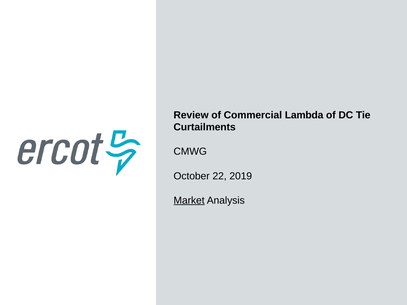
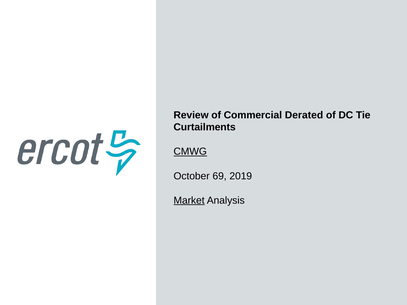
Lambda: Lambda -> Derated
CMWG underline: none -> present
22: 22 -> 69
